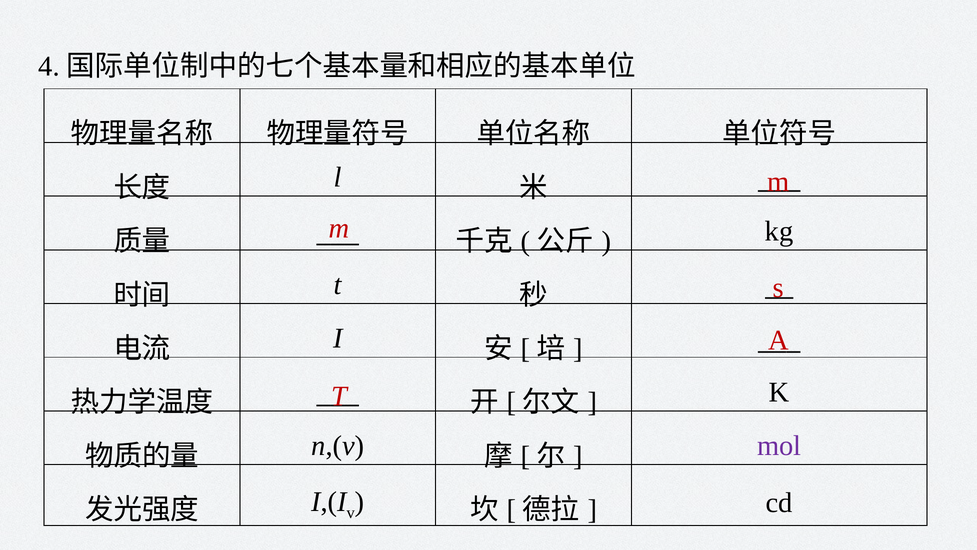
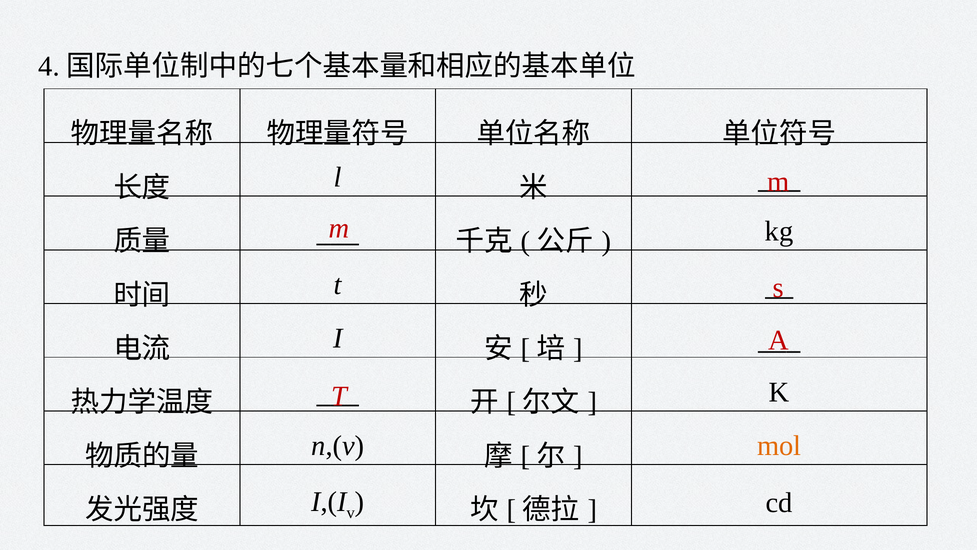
mol colour: purple -> orange
